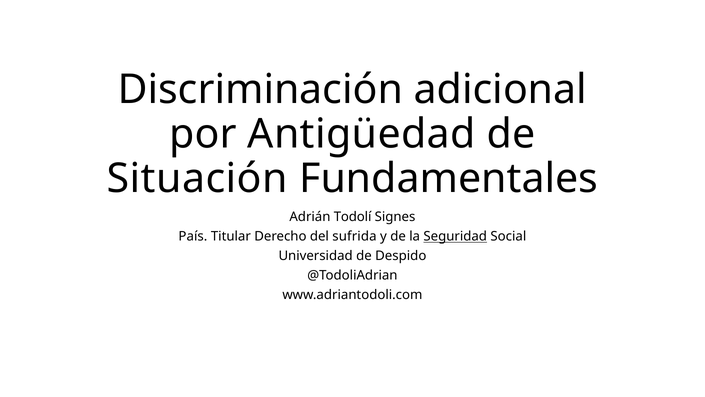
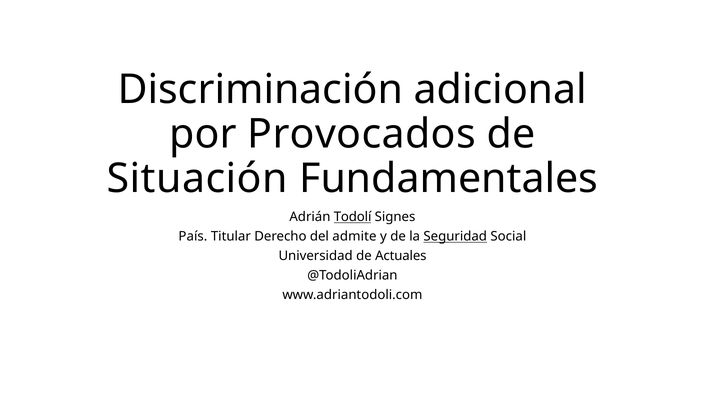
Antigüedad: Antigüedad -> Provocados
Todolí underline: none -> present
sufrida: sufrida -> admite
Despido: Despido -> Actuales
